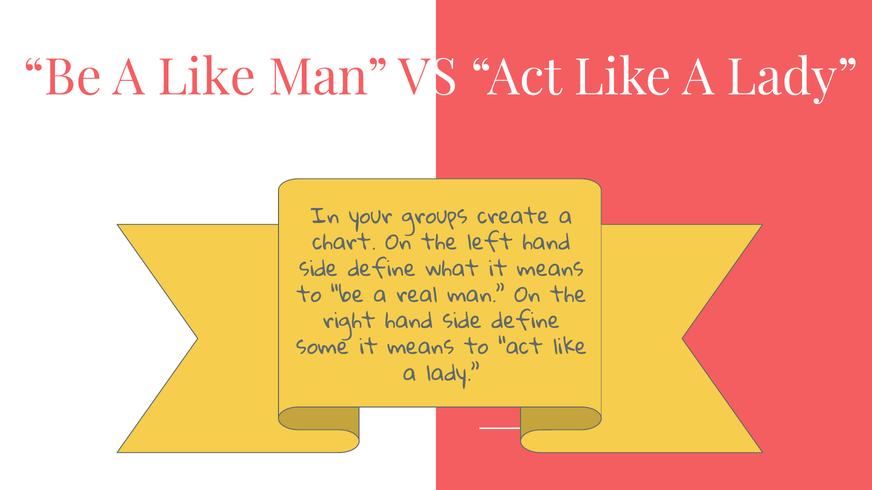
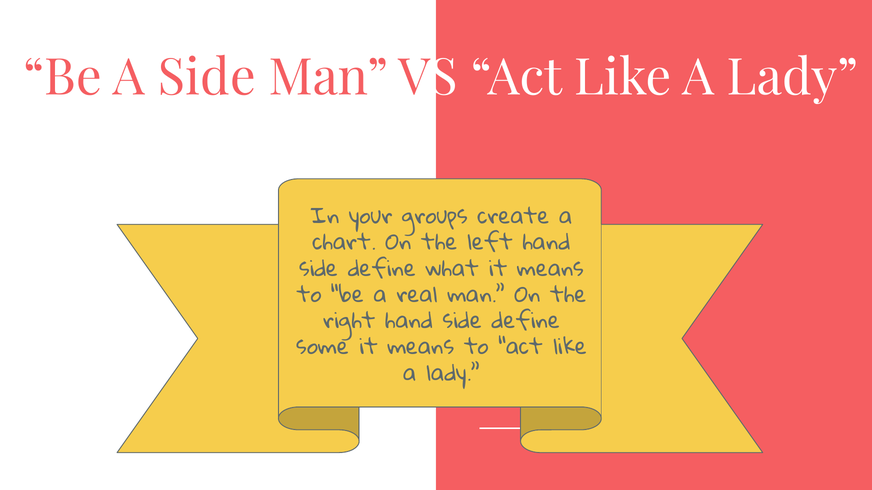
A Like: Like -> Side
